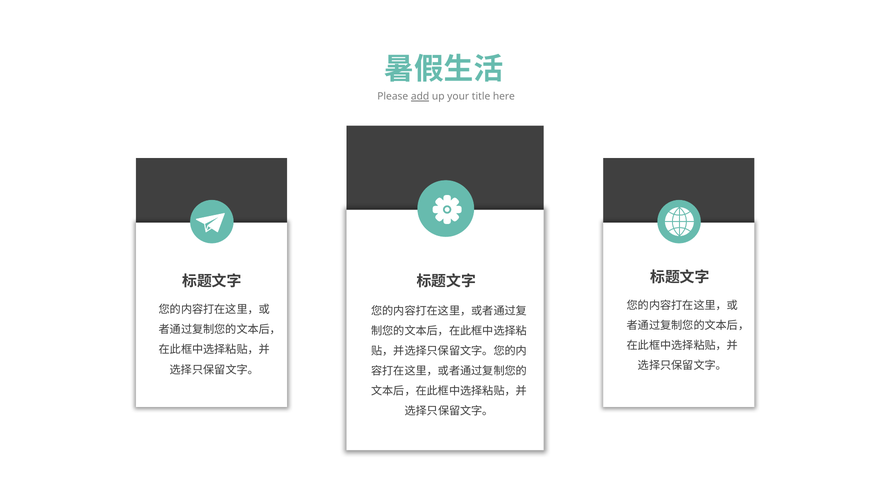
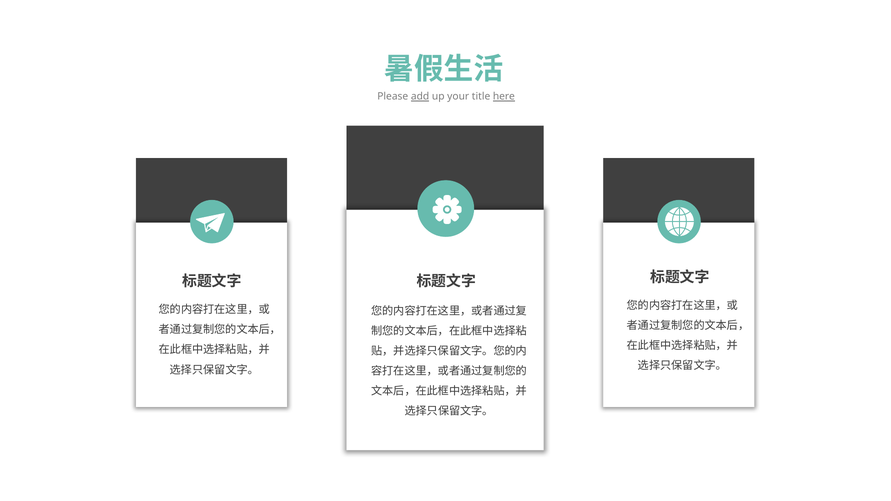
here underline: none -> present
